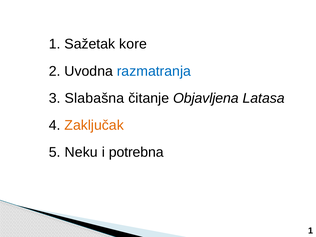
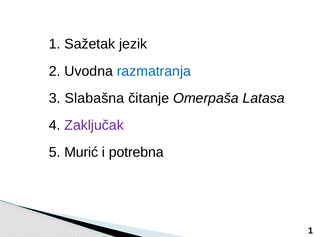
kore: kore -> jezik
Objavljena: Objavljena -> Omerpaša
Zaključak colour: orange -> purple
Neku: Neku -> Murić
